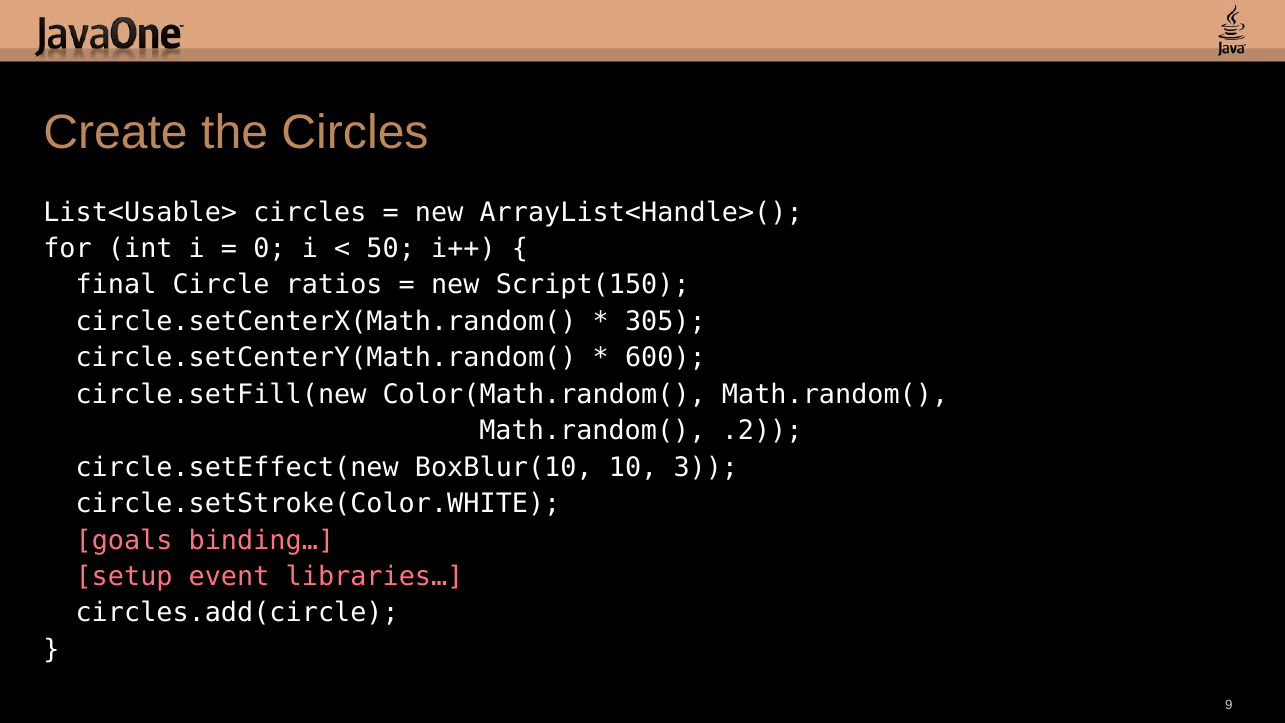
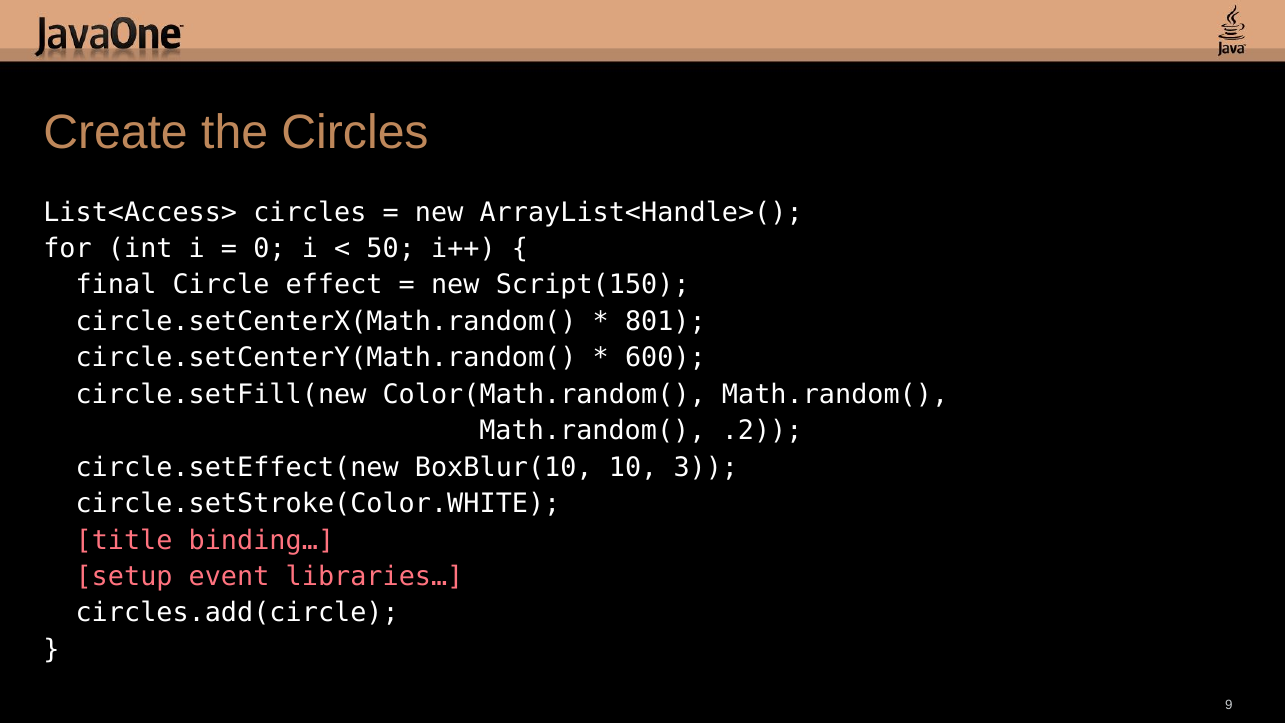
List<Usable>: List<Usable> -> List<Access>
ratios: ratios -> effect
305: 305 -> 801
goals: goals -> title
